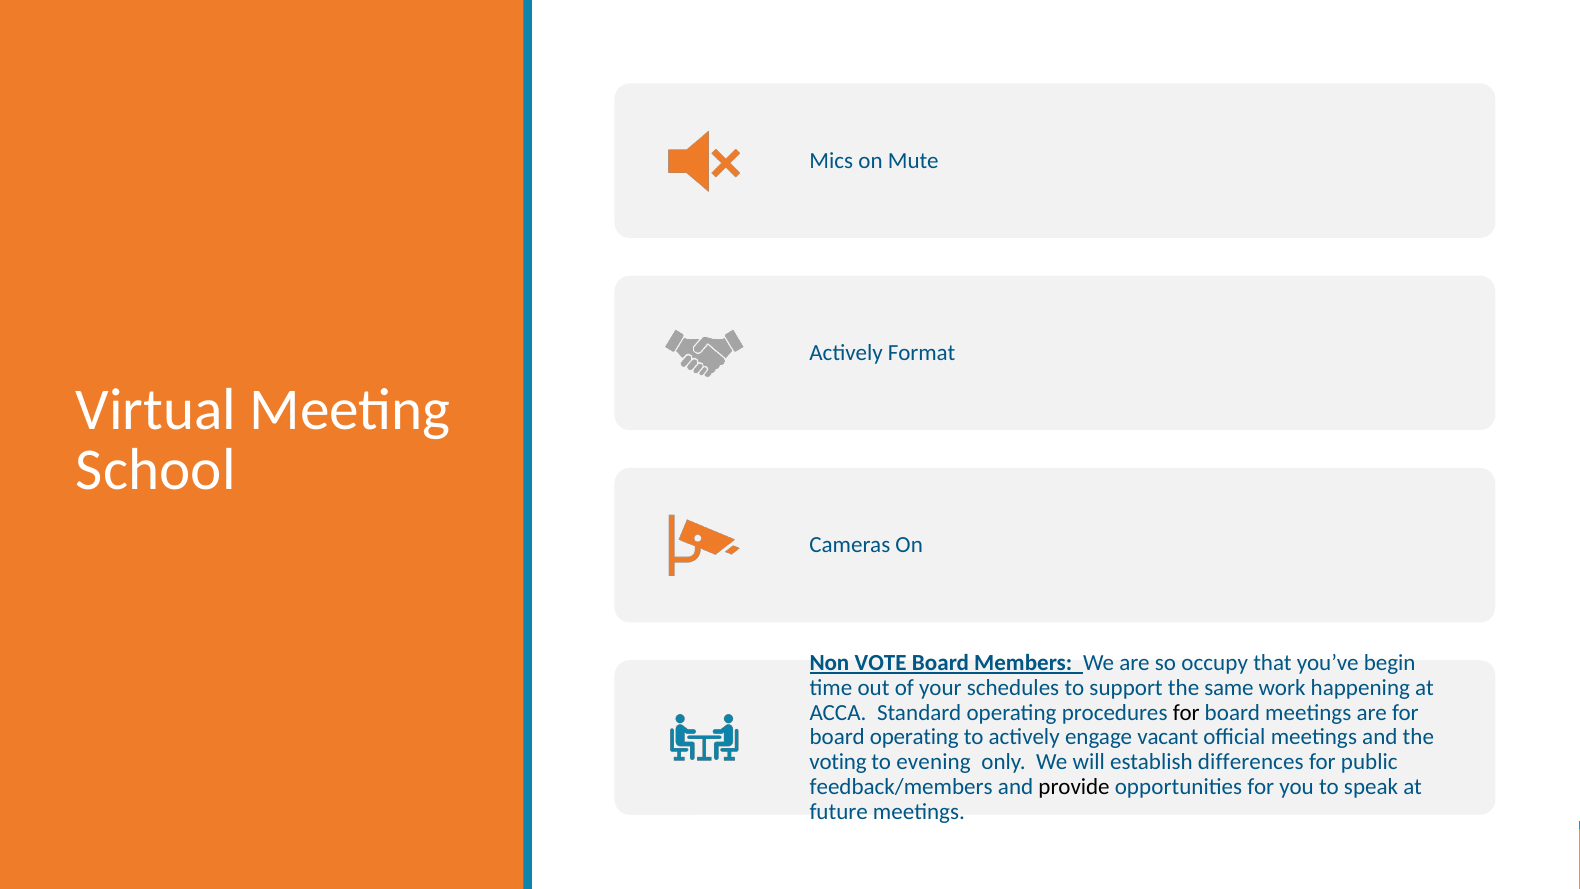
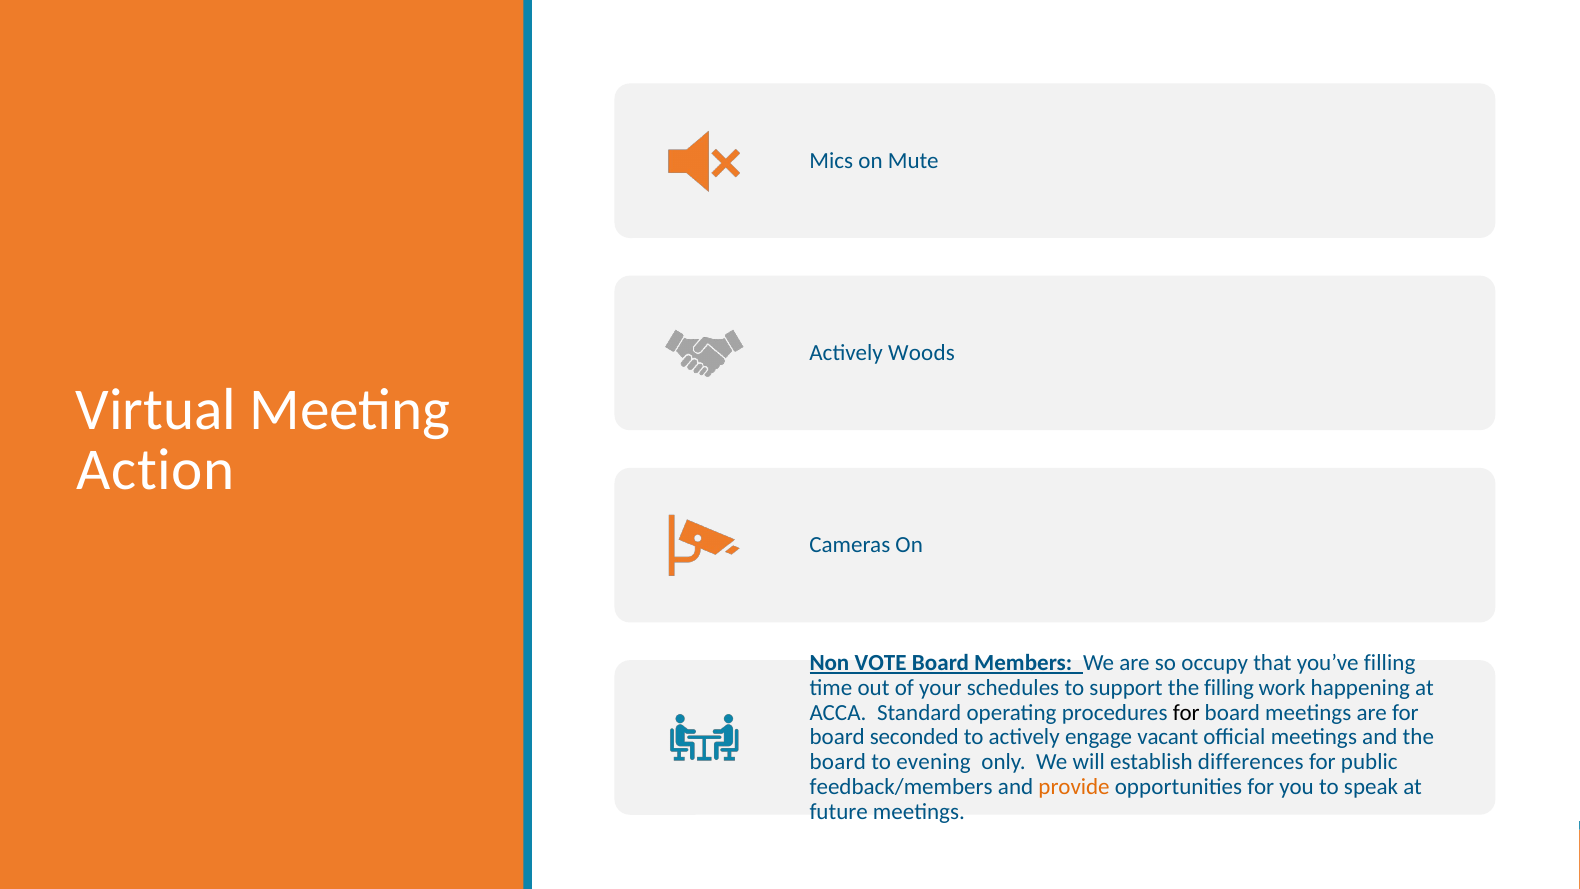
Format: Format -> Woods
School: School -> Action
you’ve begin: begin -> filling
the same: same -> filling
board operating: operating -> seconded
voting at (838, 762): voting -> board
provide colour: black -> orange
